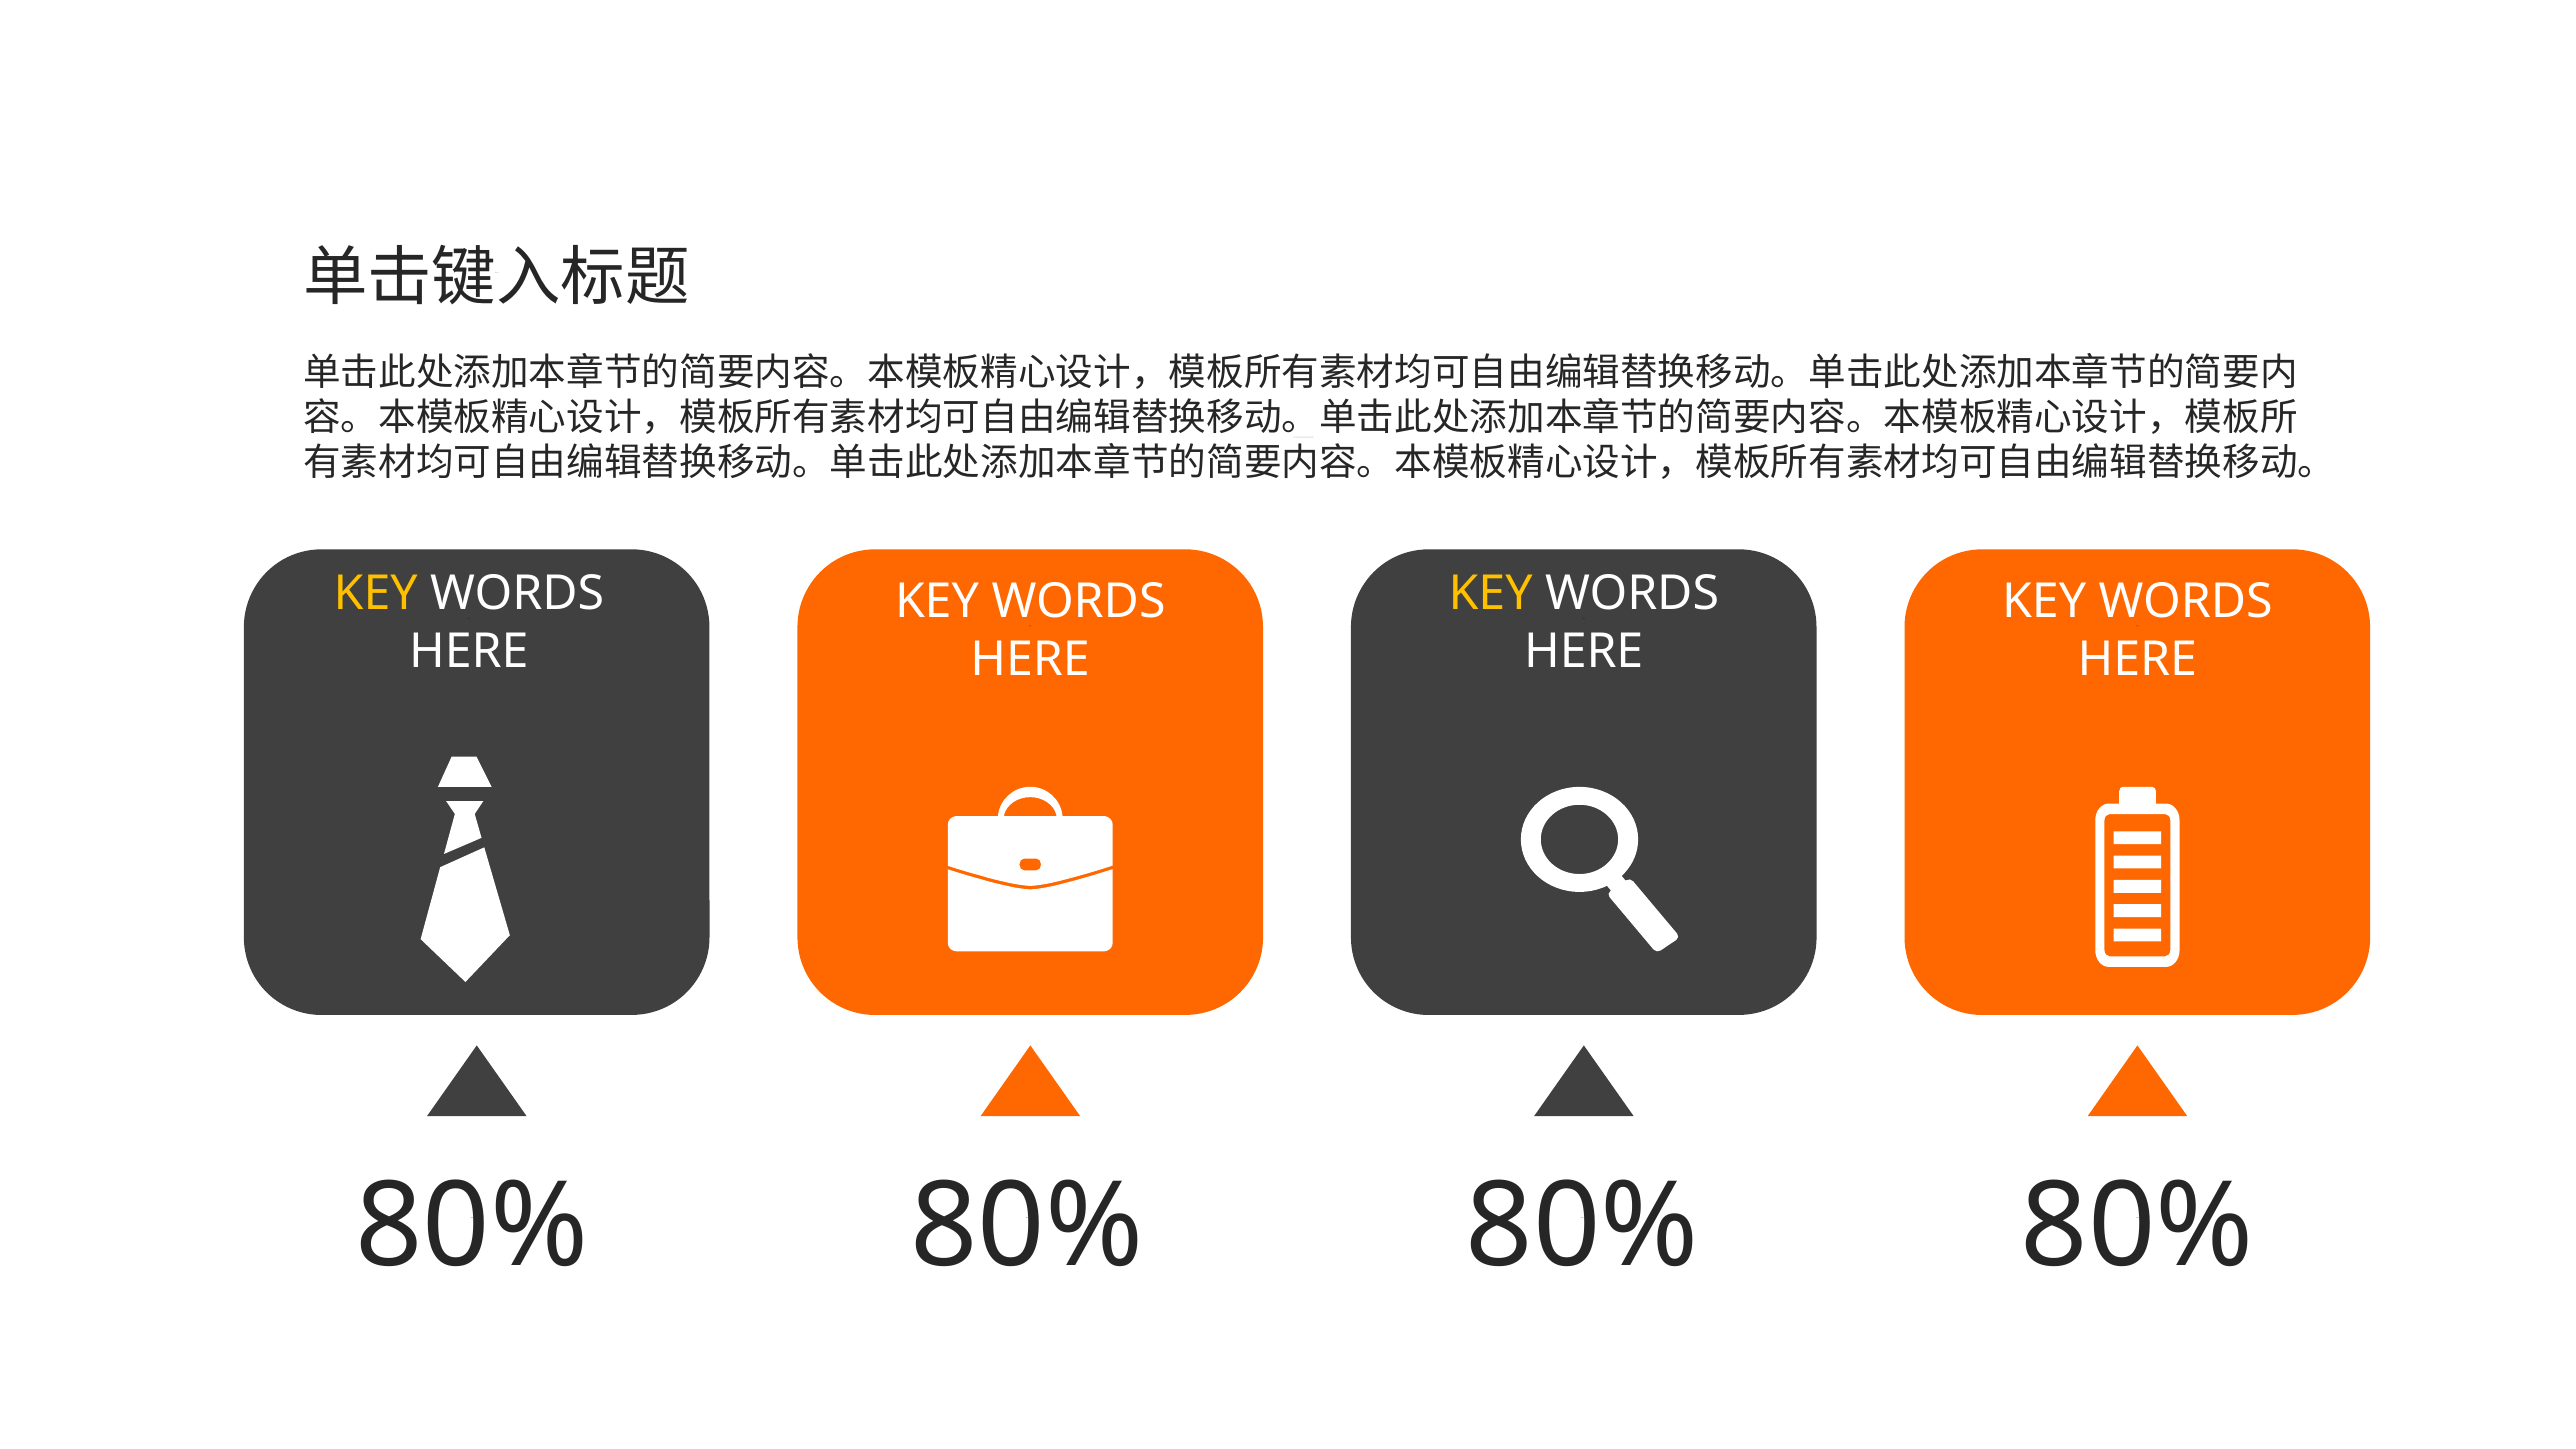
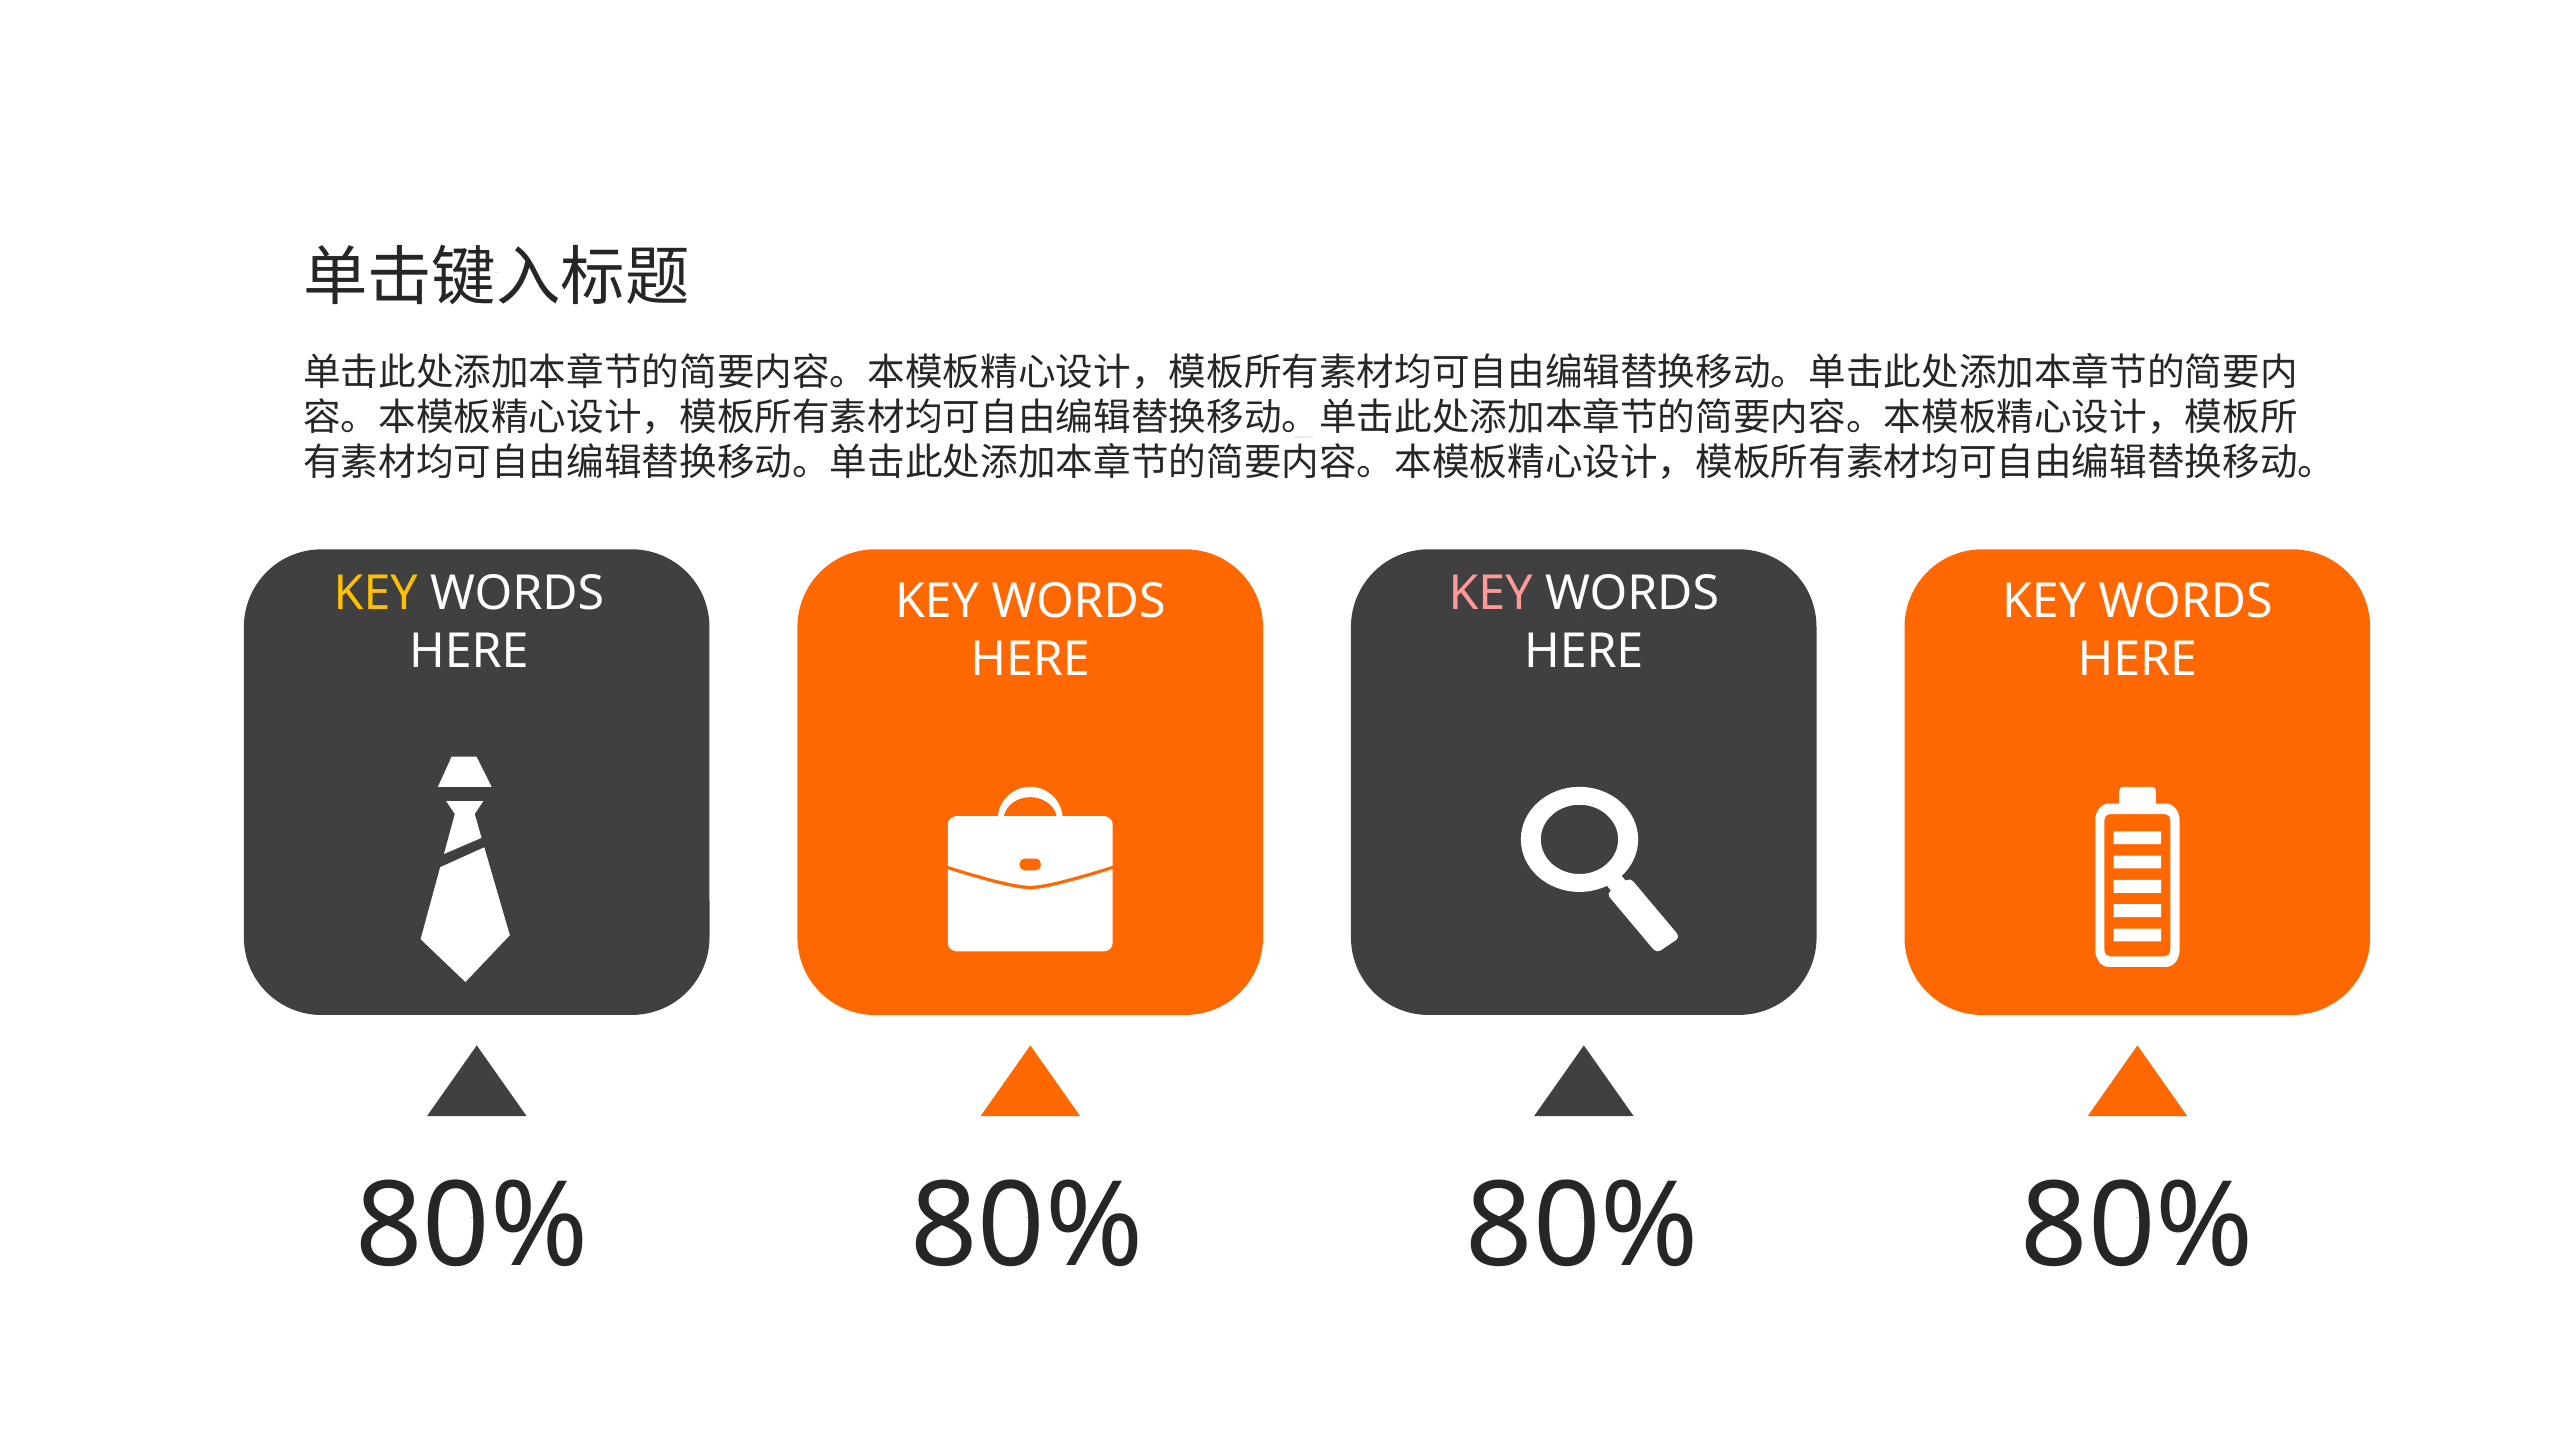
KEY at (1491, 594) colour: yellow -> pink
